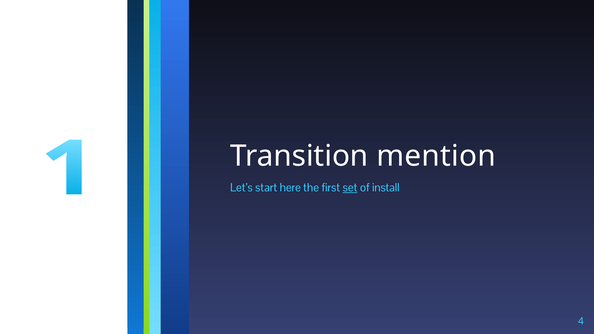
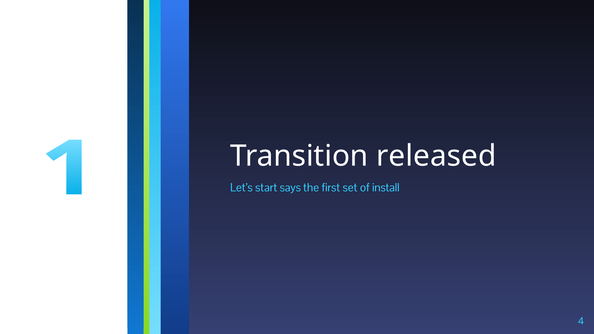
mention: mention -> released
here: here -> says
set underline: present -> none
